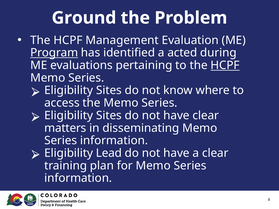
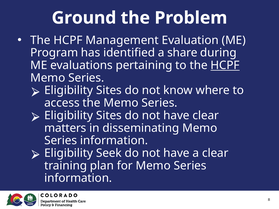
Program underline: present -> none
acted: acted -> share
Lead: Lead -> Seek
